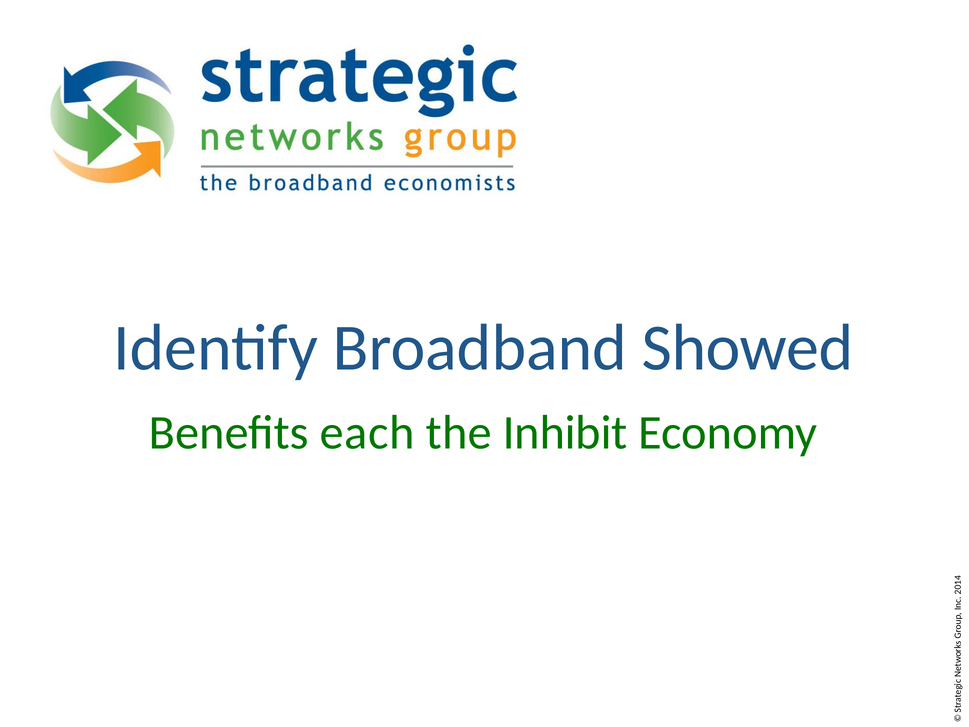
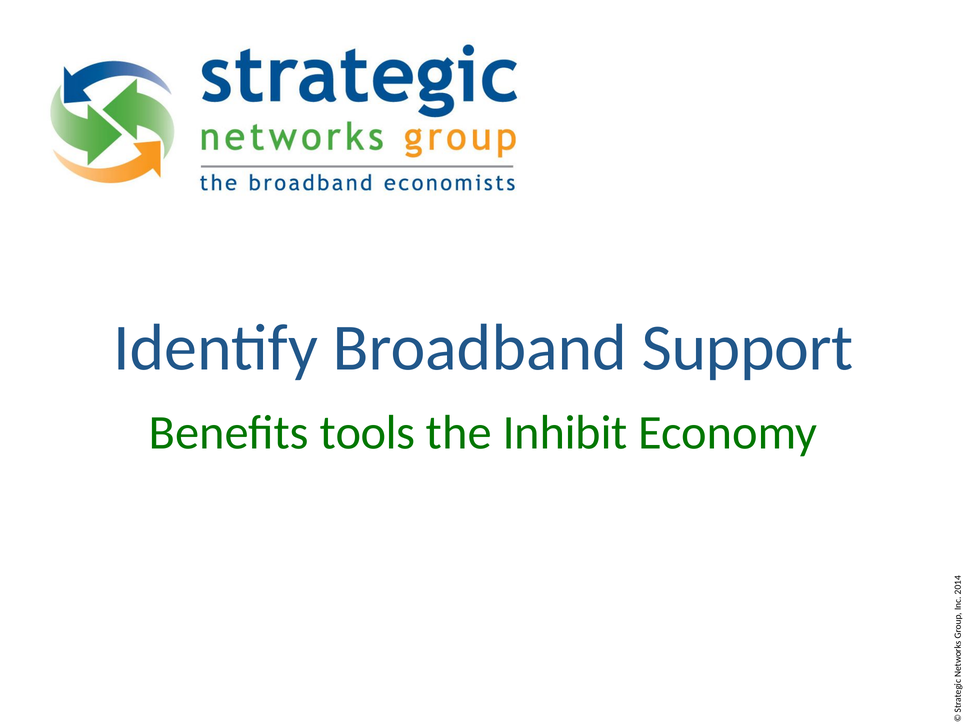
Showed: Showed -> Support
each: each -> tools
